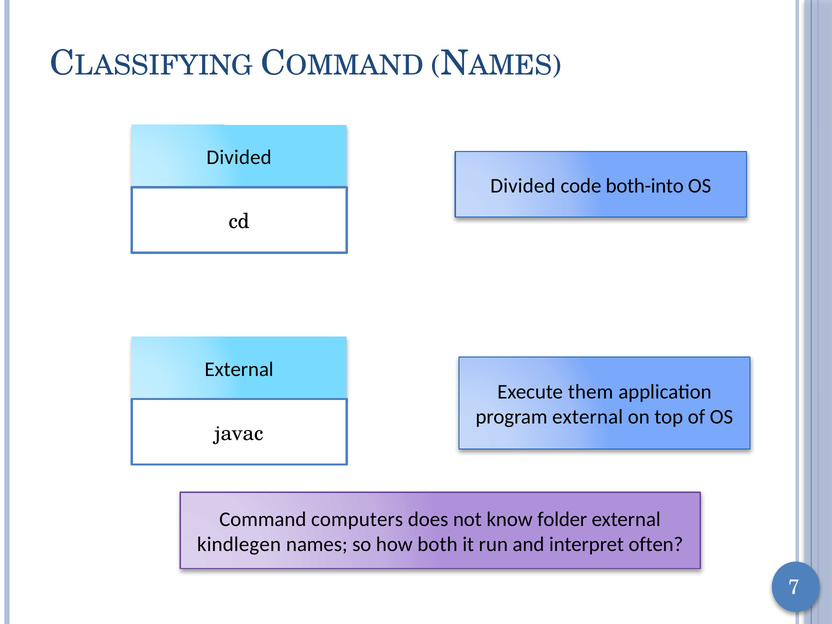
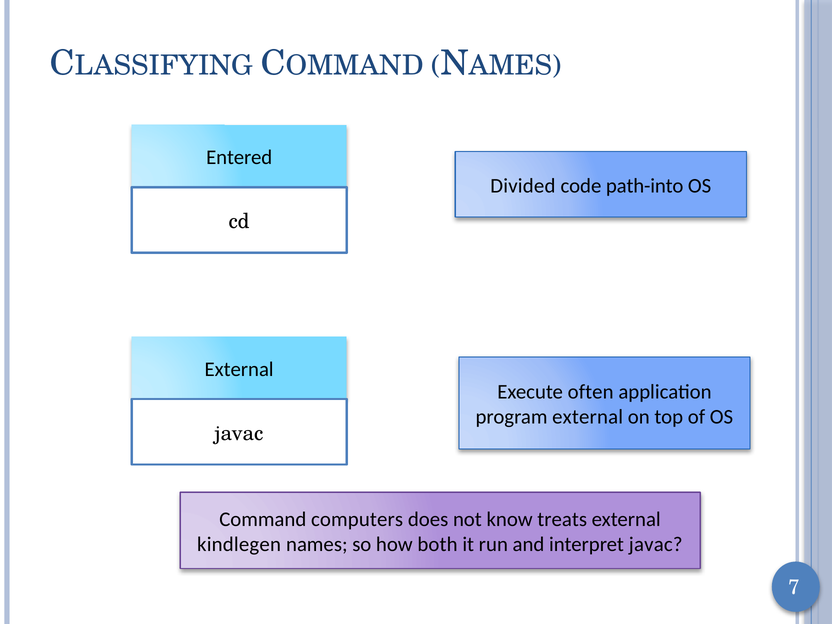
Divided at (239, 157): Divided -> Entered
both-into: both-into -> path-into
them: them -> often
folder: folder -> treats
interpret often: often -> javac
